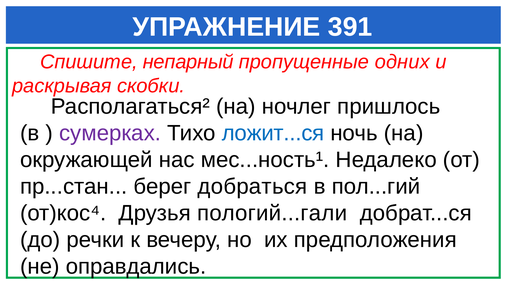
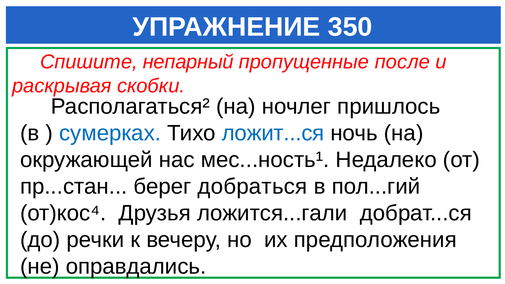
391: 391 -> 350
одних: одних -> после
сумерках colour: purple -> blue
пологий...гали: пологий...гали -> ложится...гали
